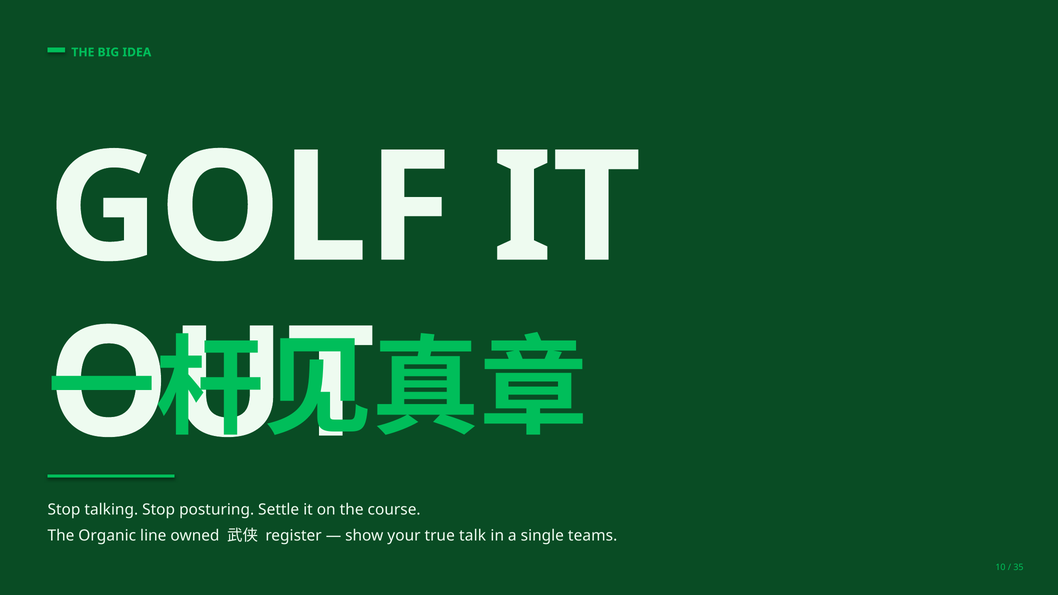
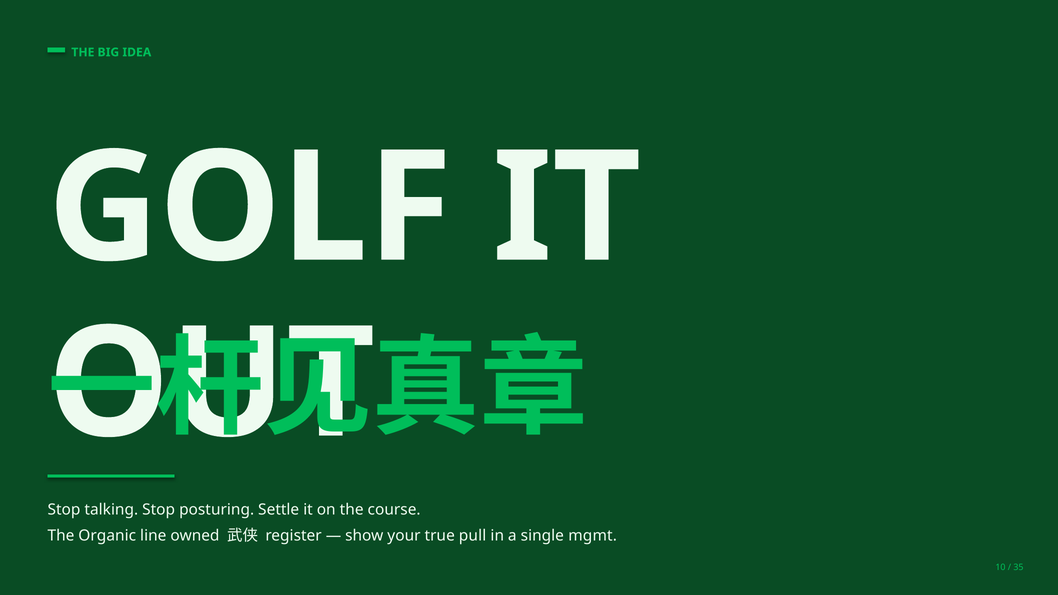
talk: talk -> pull
teams: teams -> mgmt
